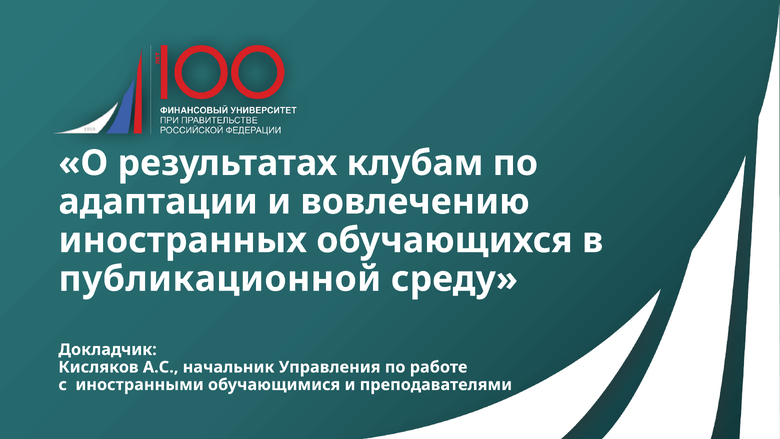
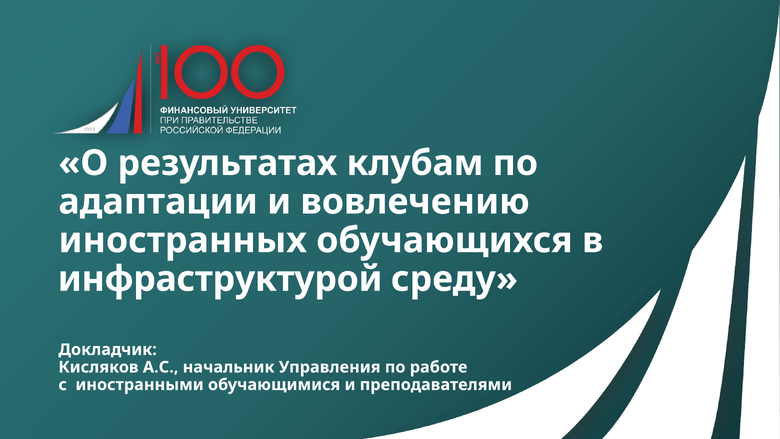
публикационной: публикационной -> инфраструктурой
